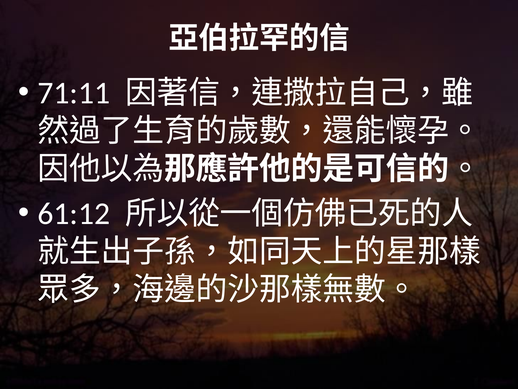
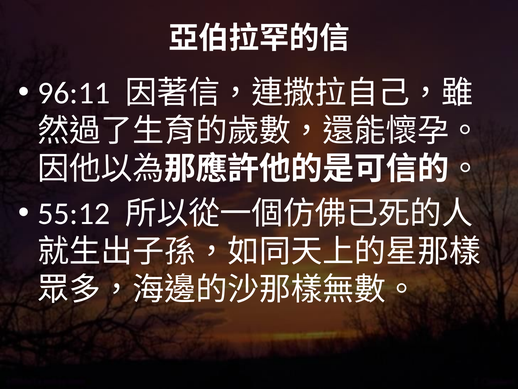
71:11: 71:11 -> 96:11
61:12: 61:12 -> 55:12
